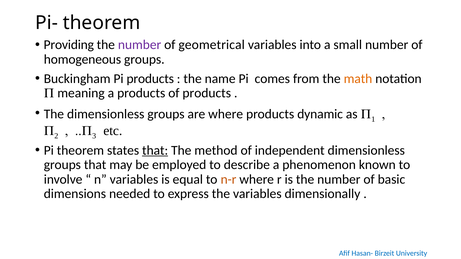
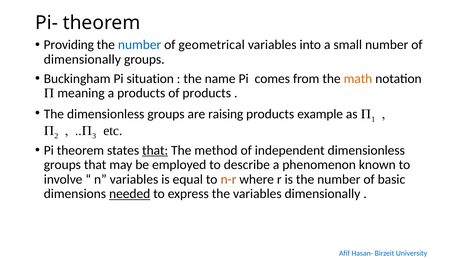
number at (140, 45) colour: purple -> blue
homogeneous at (82, 59): homogeneous -> dimensionally
Pi products: products -> situation
are where: where -> raising
dynamic: dynamic -> example
needed underline: none -> present
